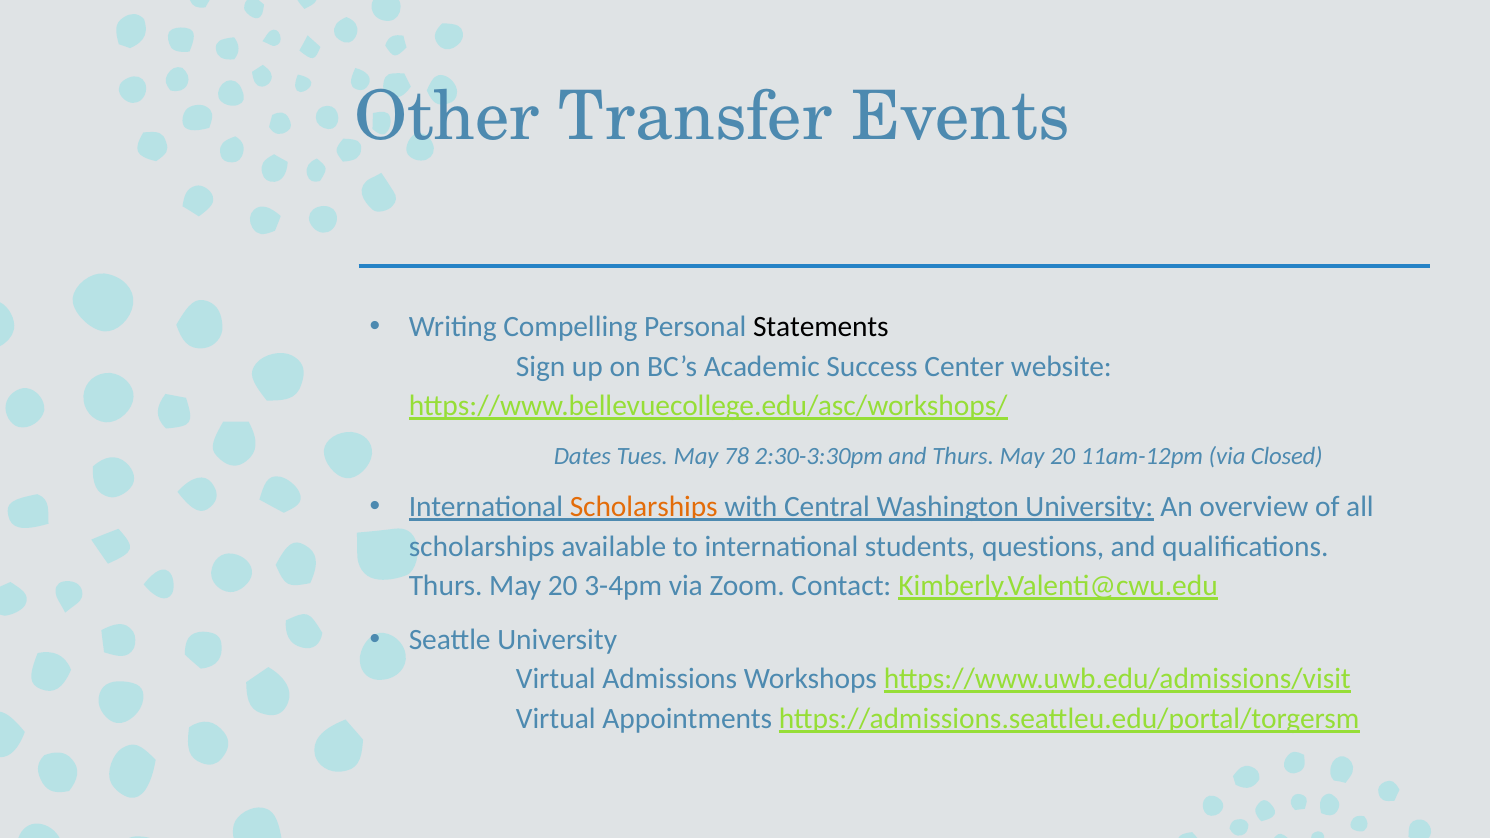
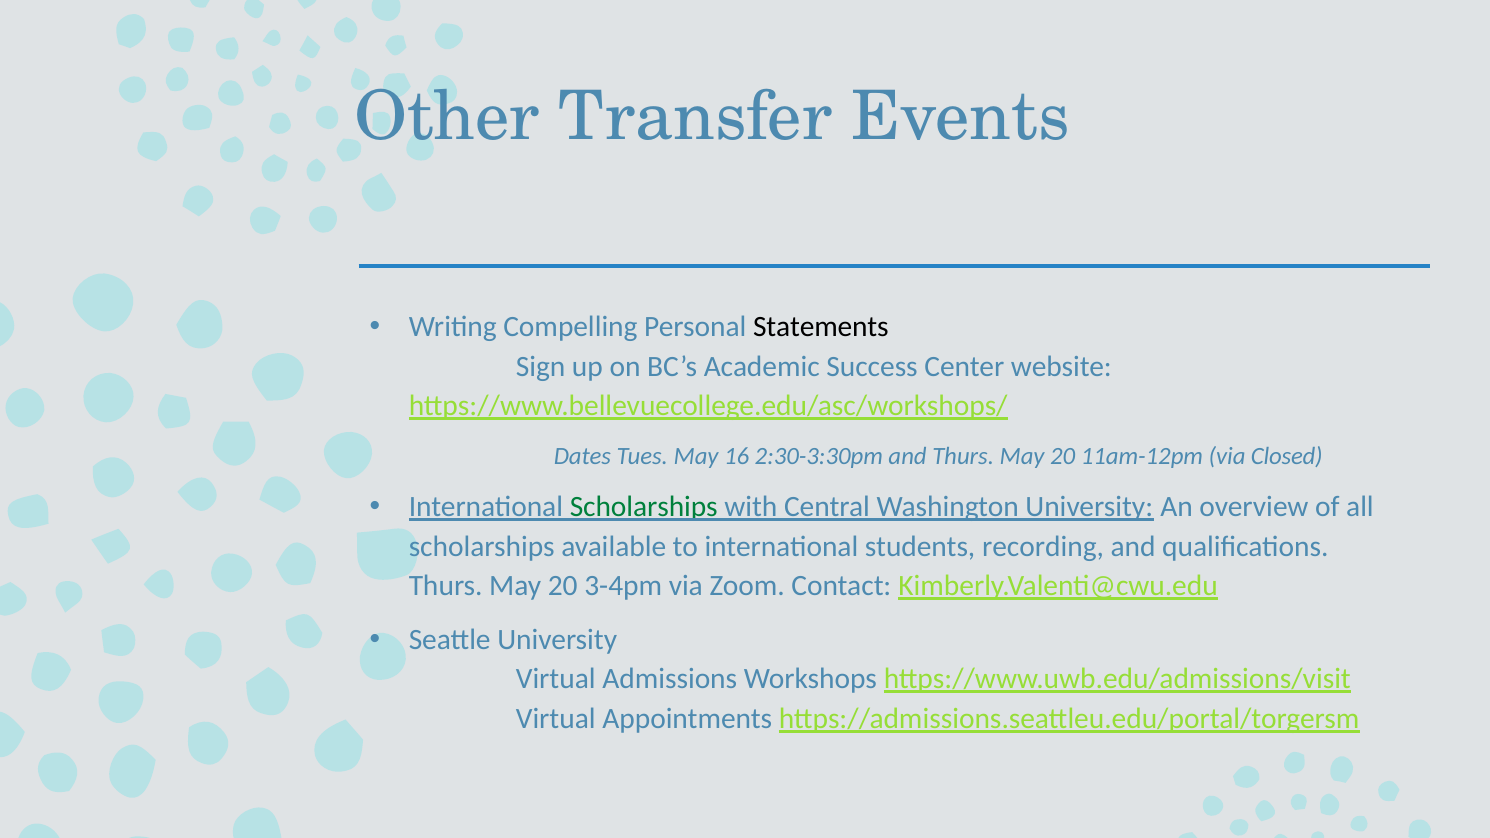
78: 78 -> 16
Scholarships at (644, 507) colour: orange -> green
questions: questions -> recording
